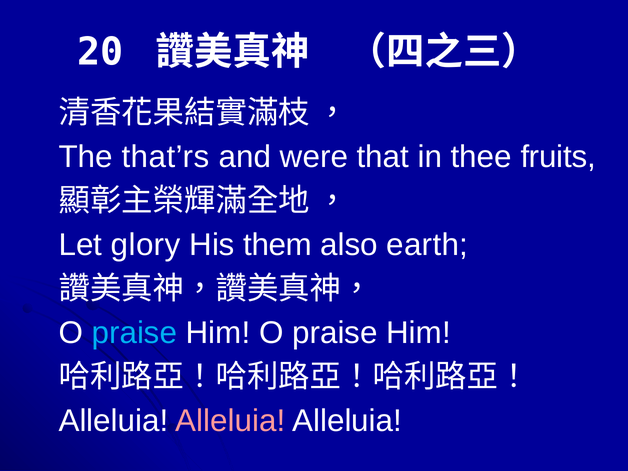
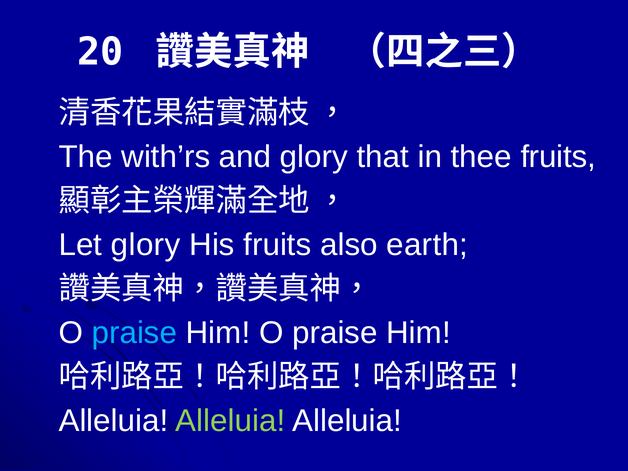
that’rs: that’rs -> with’rs
and were: were -> glory
His them: them -> fruits
Alleluia at (230, 421) colour: pink -> light green
